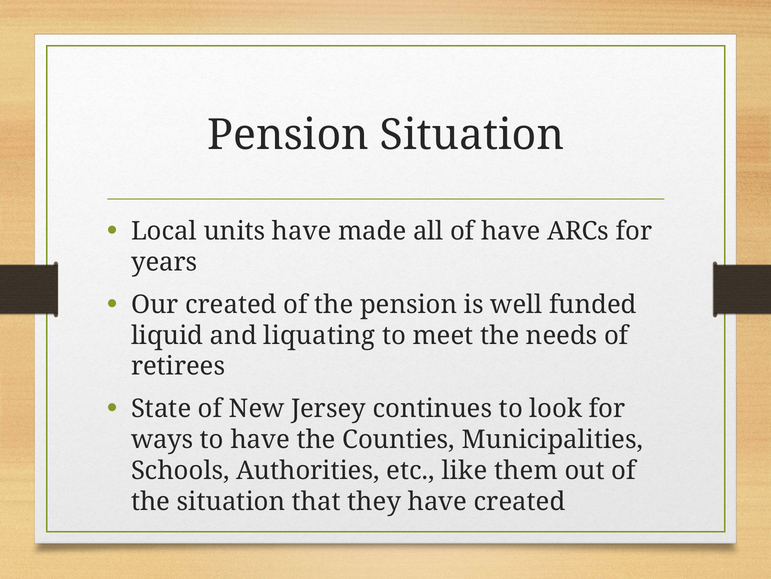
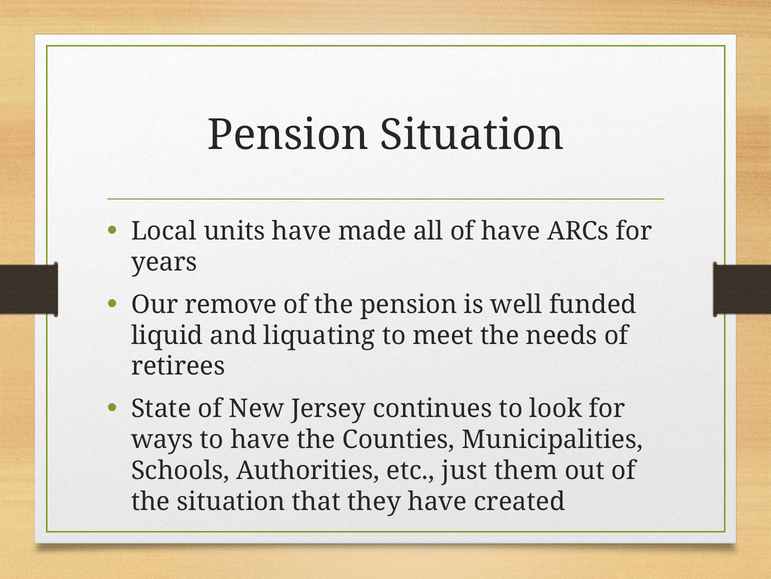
Our created: created -> remove
like: like -> just
